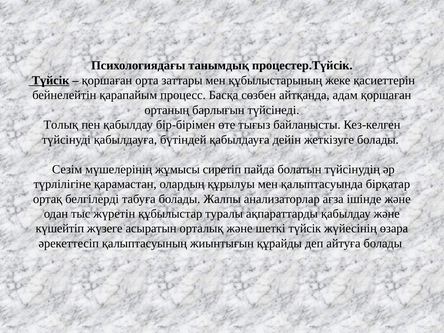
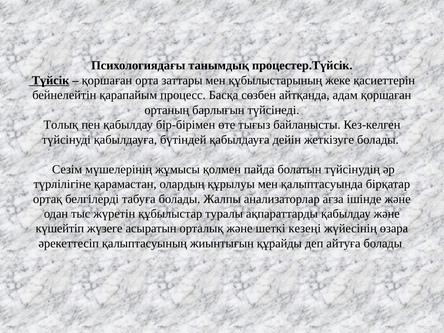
сиретіп: сиретіп -> қолмен
шеткі түйсік: түйсік -> кезеңі
